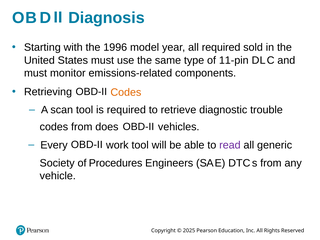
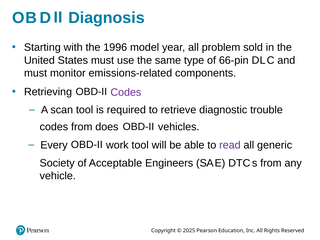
all required: required -> problem
11-pin: 11-pin -> 66-pin
Codes at (126, 92) colour: orange -> purple
Procedures: Procedures -> Acceptable
